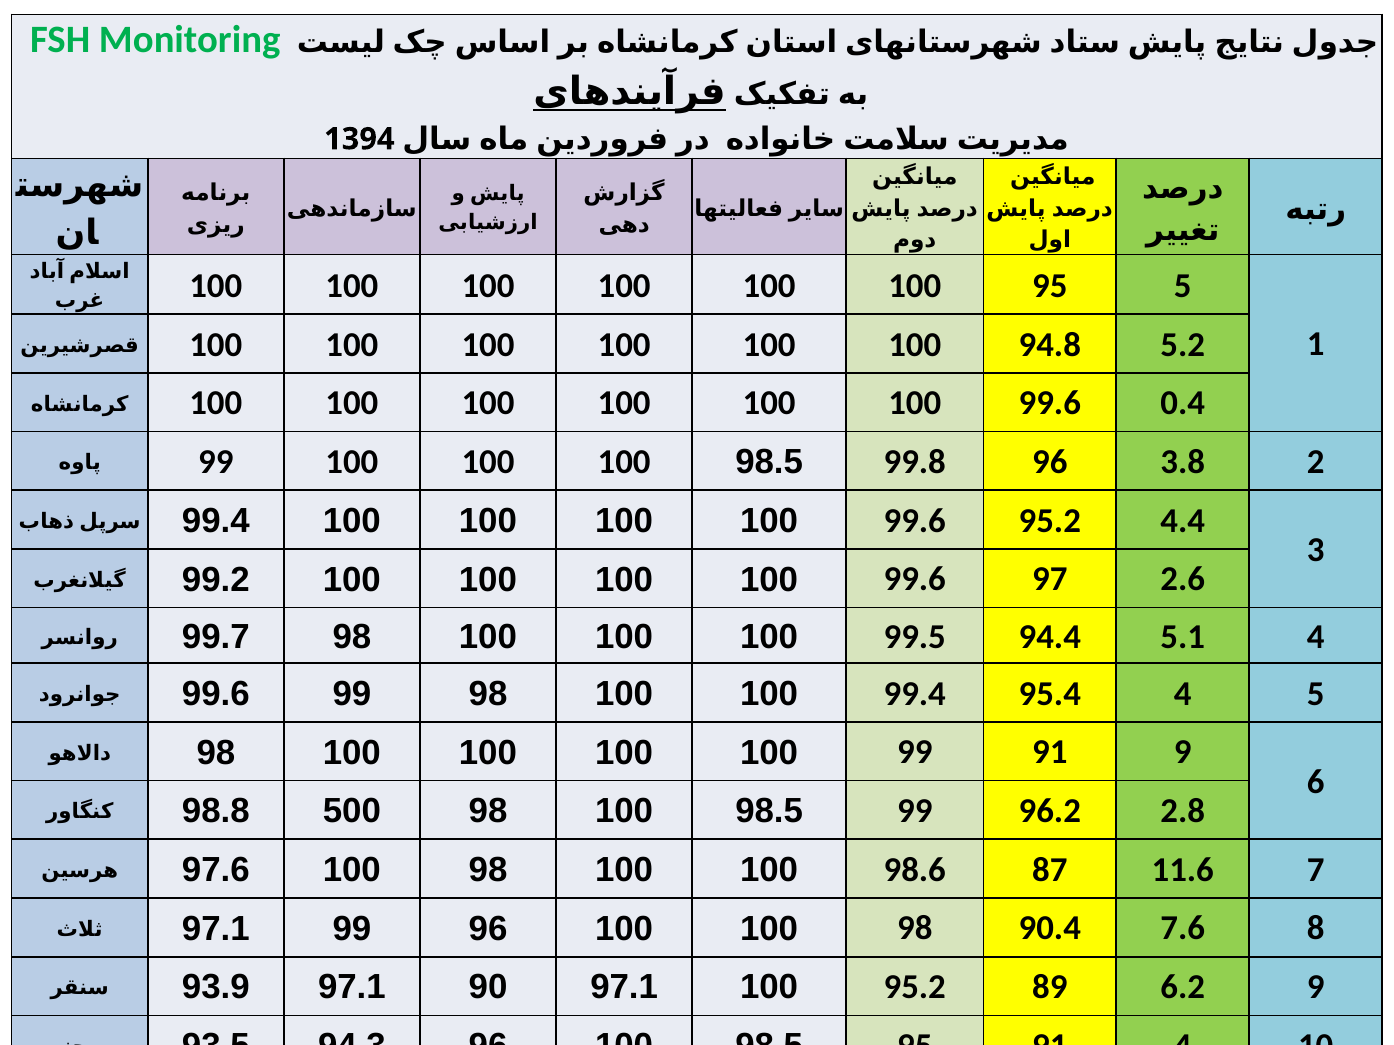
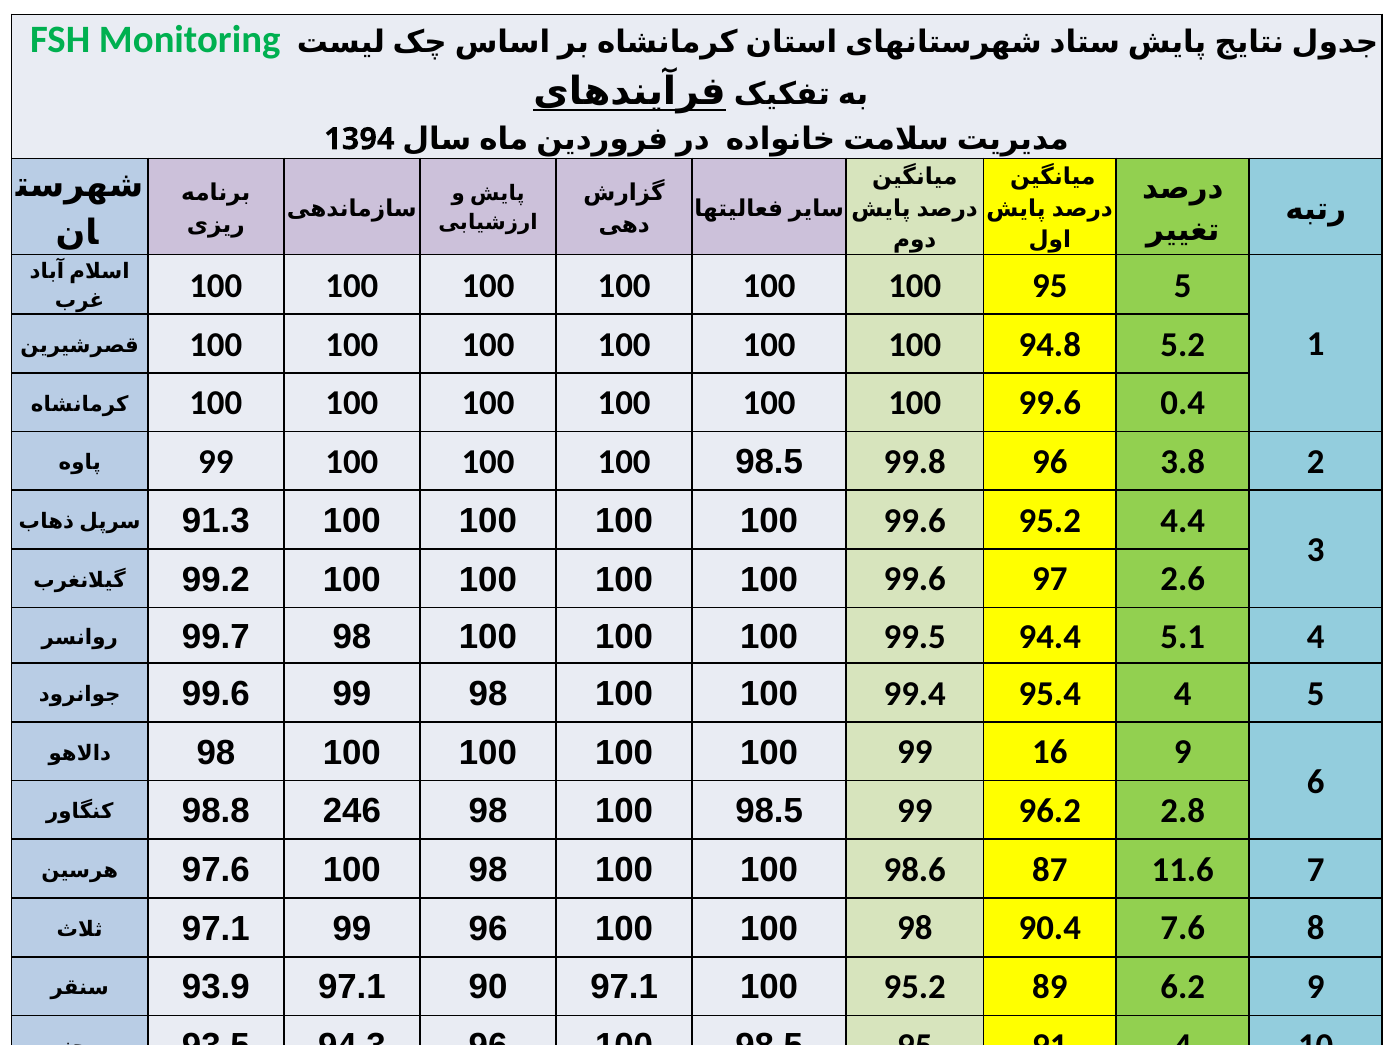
99.4 at (216, 521): 99.4 -> 91.3
99 91: 91 -> 16
500: 500 -> 246
